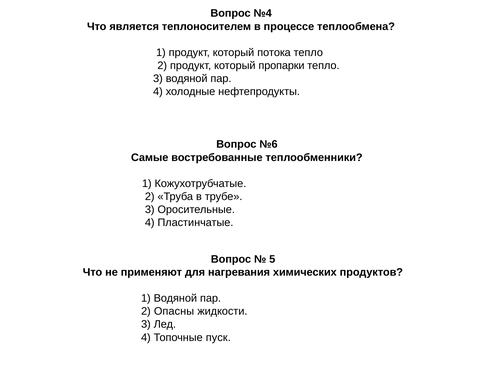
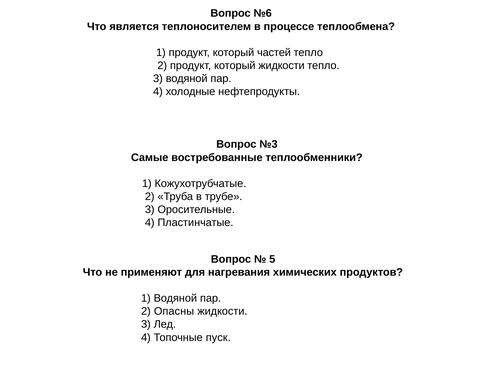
№4: №4 -> №6
потока: потока -> частей
который пропарки: пропарки -> жидкости
№6: №6 -> №3
